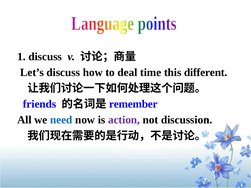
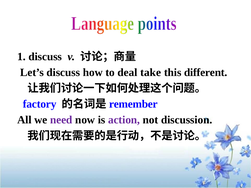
time: time -> take
friends: friends -> factory
need colour: blue -> purple
